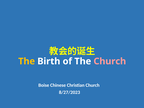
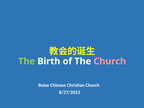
The at (27, 61) colour: yellow -> light green
